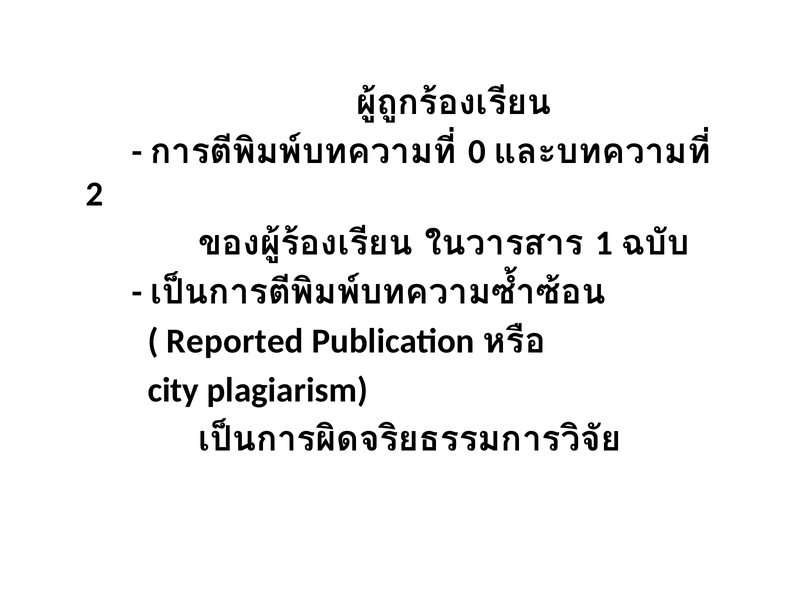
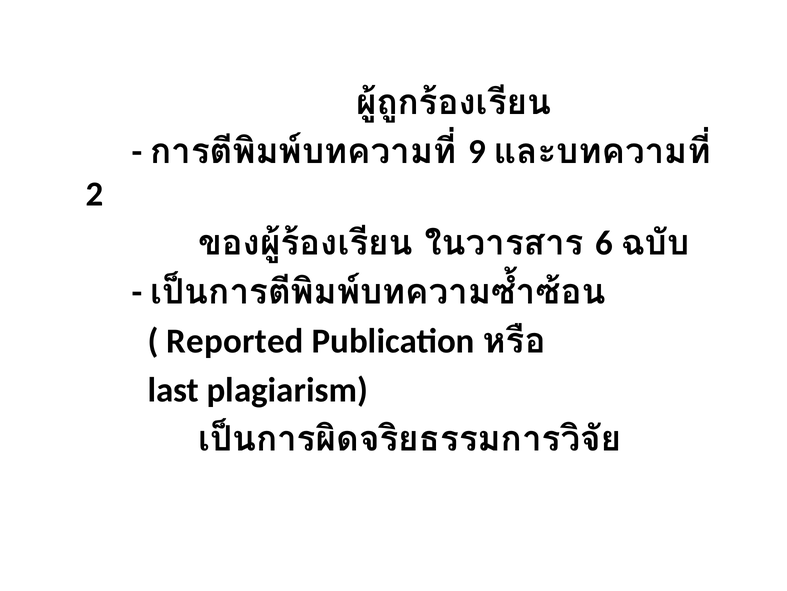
0: 0 -> 9
1: 1 -> 6
city: city -> last
